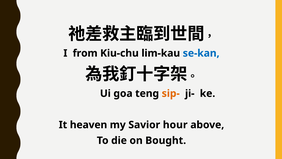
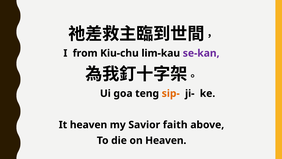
se-kan colour: blue -> purple
hour: hour -> faith
on Bought: Bought -> Heaven
